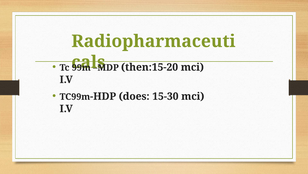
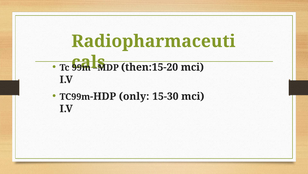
does: does -> only
